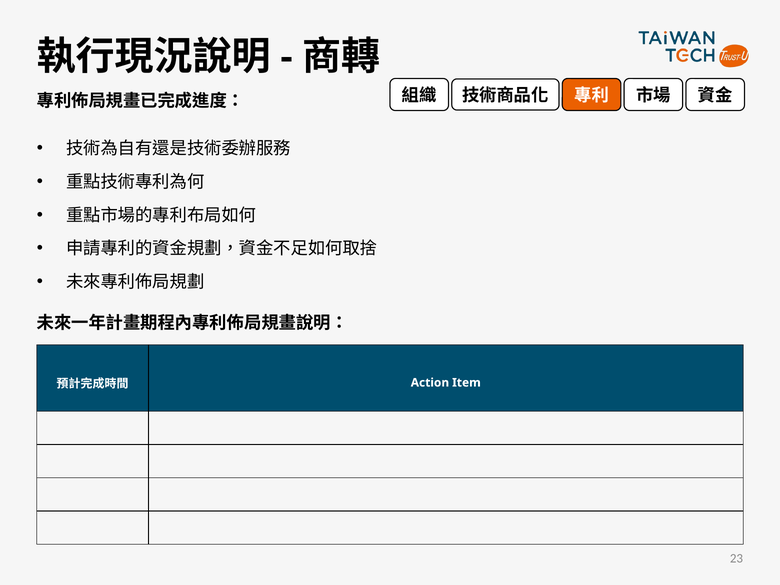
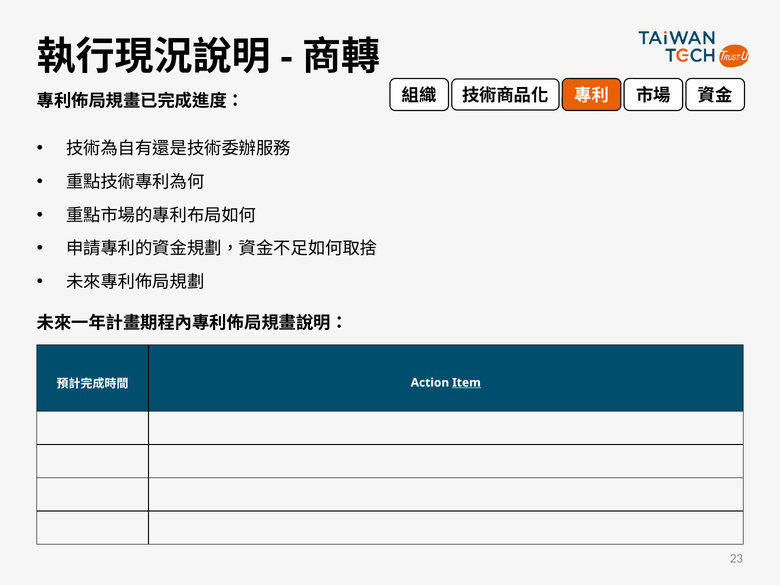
Item underline: none -> present
